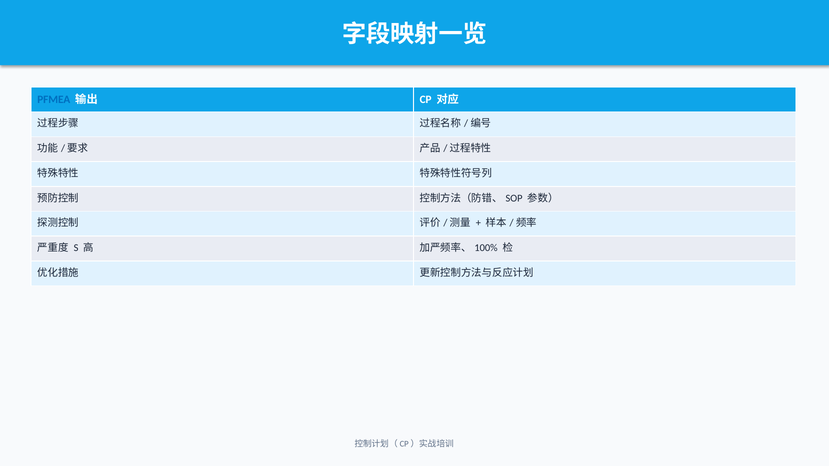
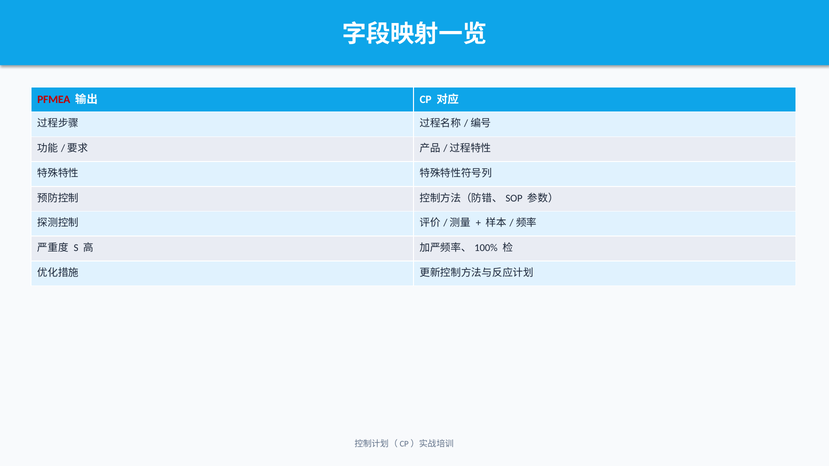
PFMEA colour: blue -> red
